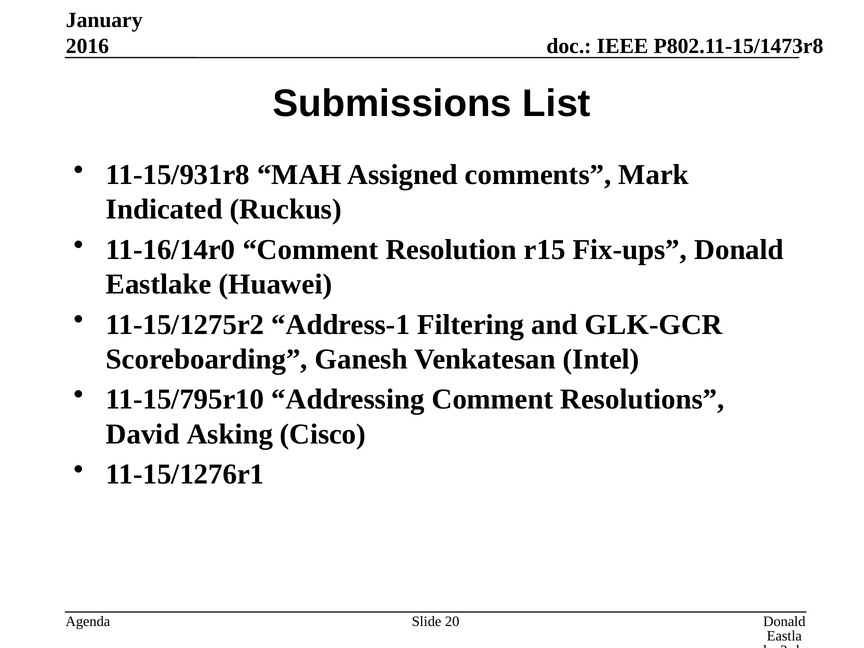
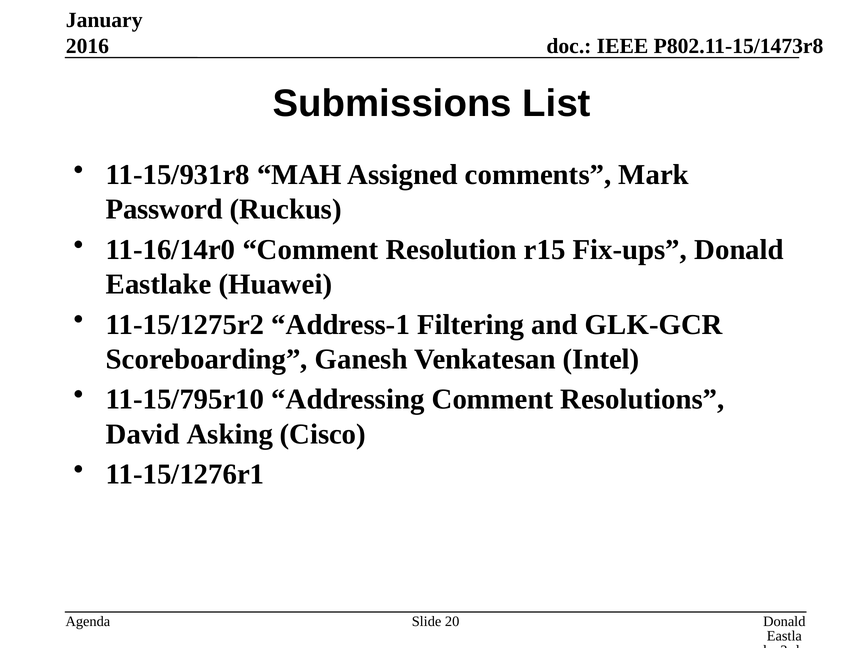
Indicated: Indicated -> Password
